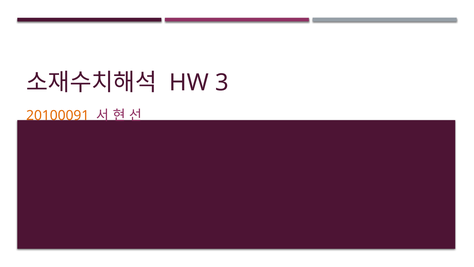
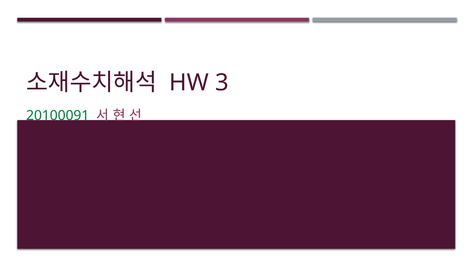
20100091 colour: orange -> green
